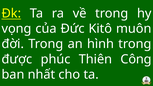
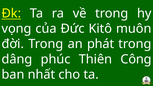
hình: hình -> phát
được: được -> dâng
